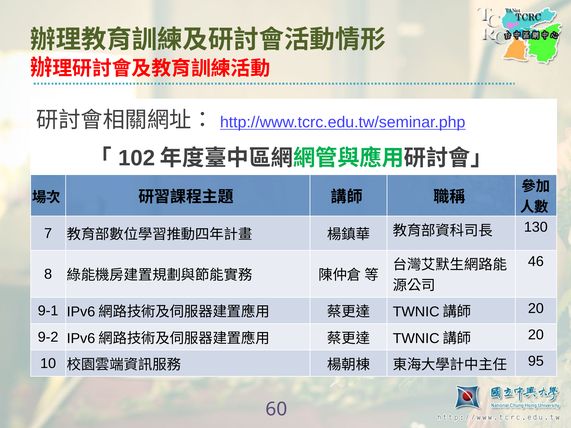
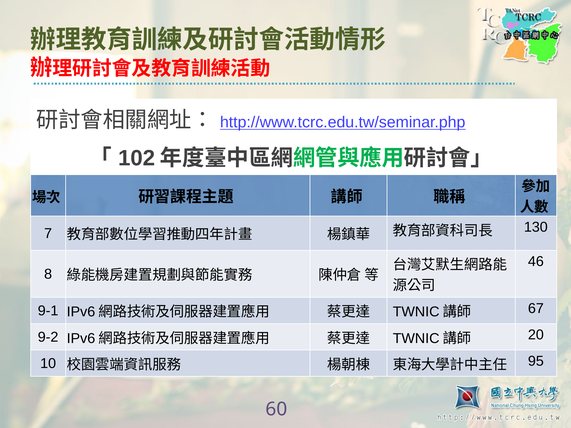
20 at (536, 309): 20 -> 67
